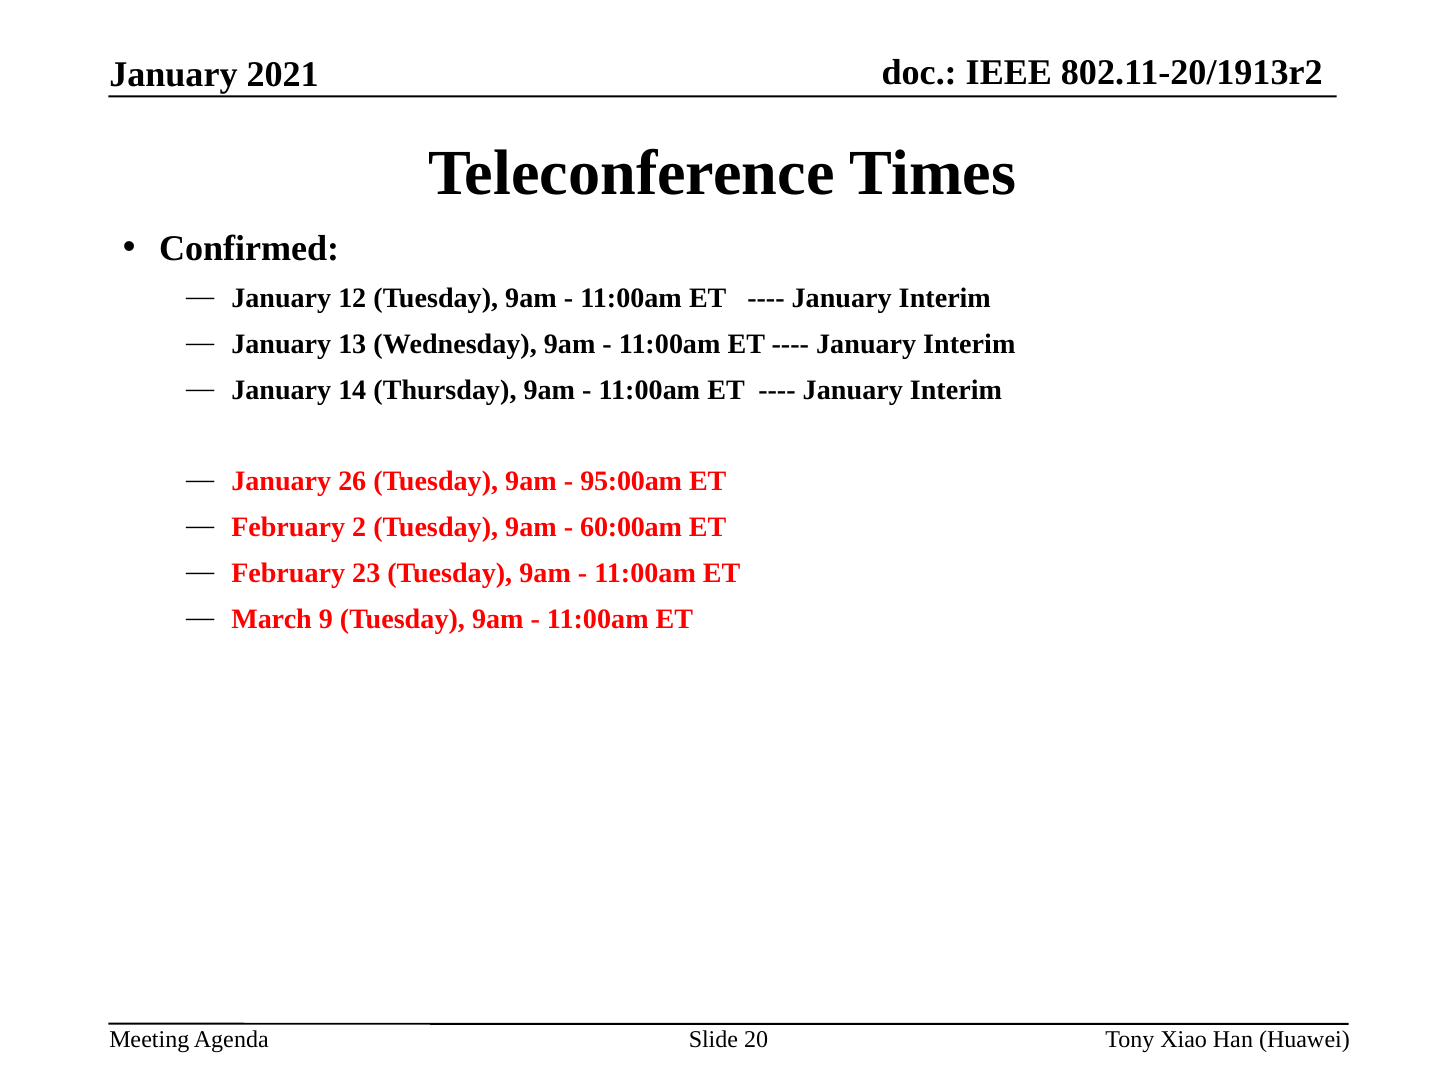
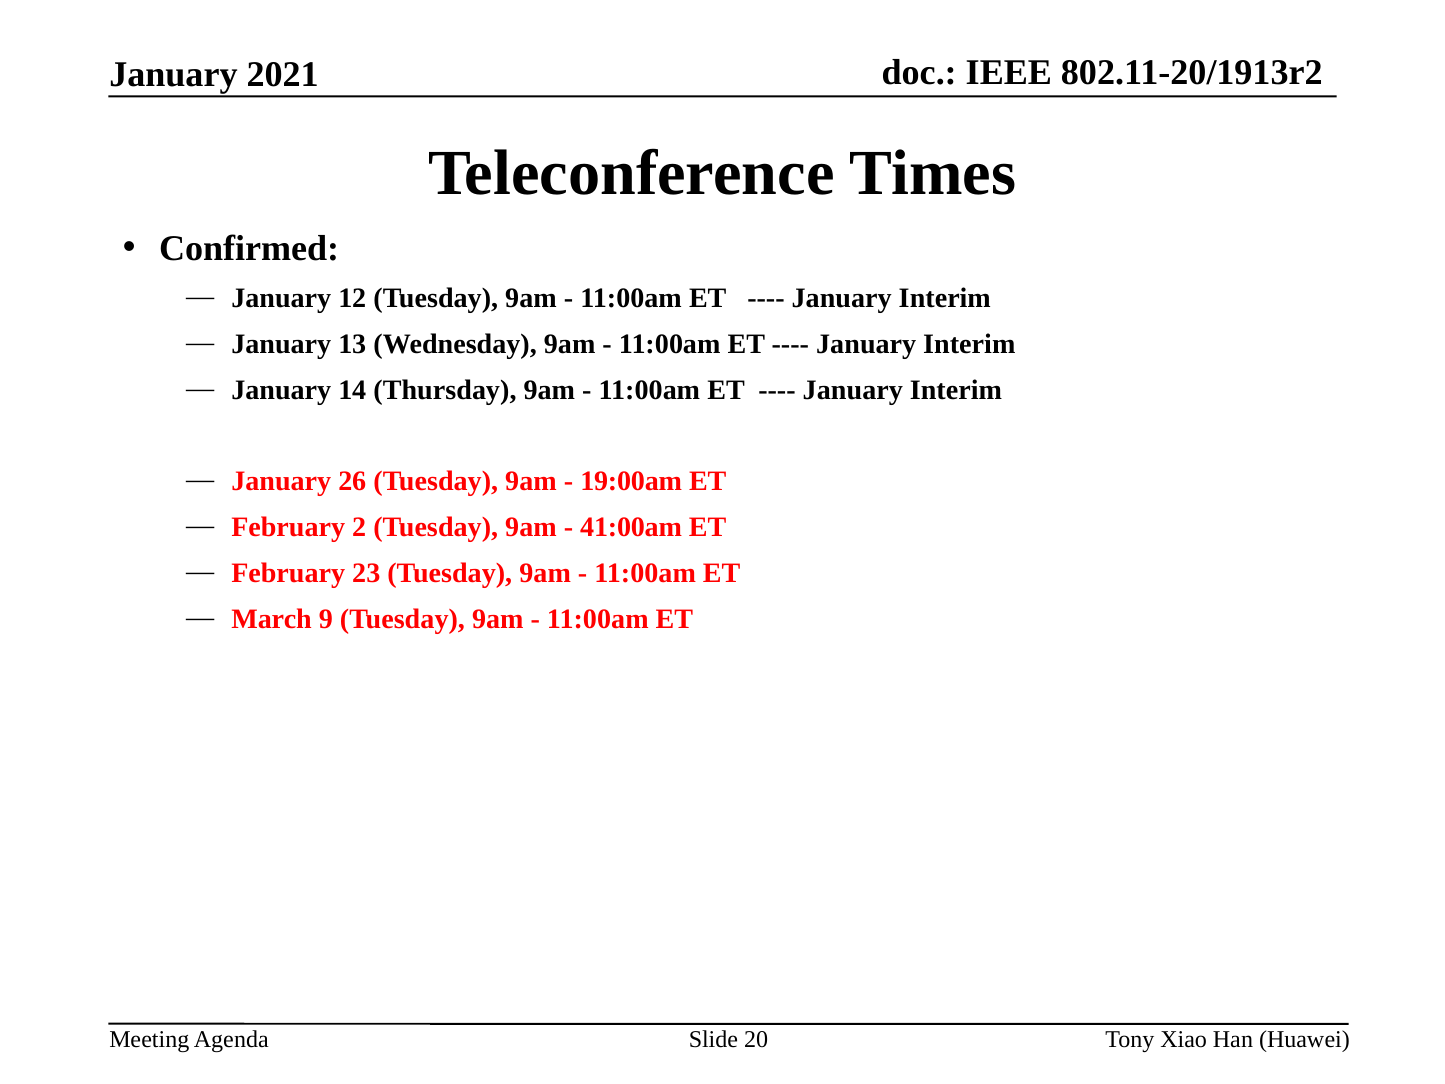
95:00am: 95:00am -> 19:00am
60:00am: 60:00am -> 41:00am
